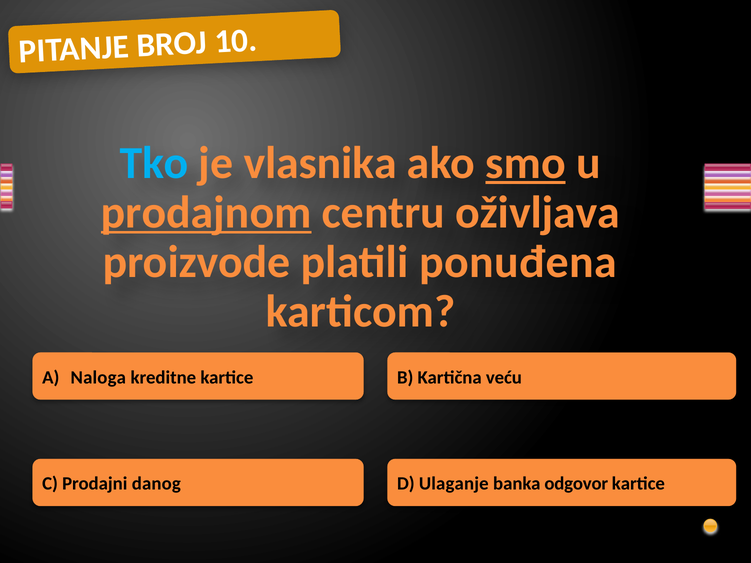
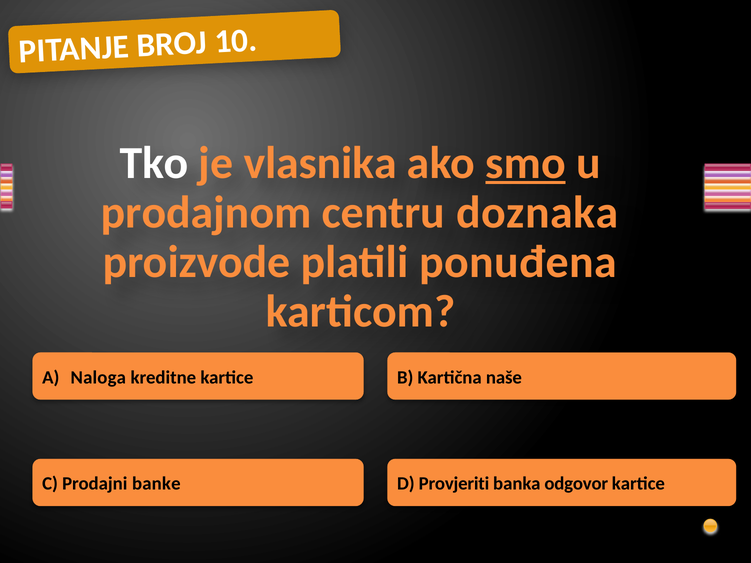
Tko colour: light blue -> white
prodajnom underline: present -> none
oživljava: oživljava -> doznaka
veću: veću -> naše
danog: danog -> banke
Ulaganje: Ulaganje -> Provjeriti
